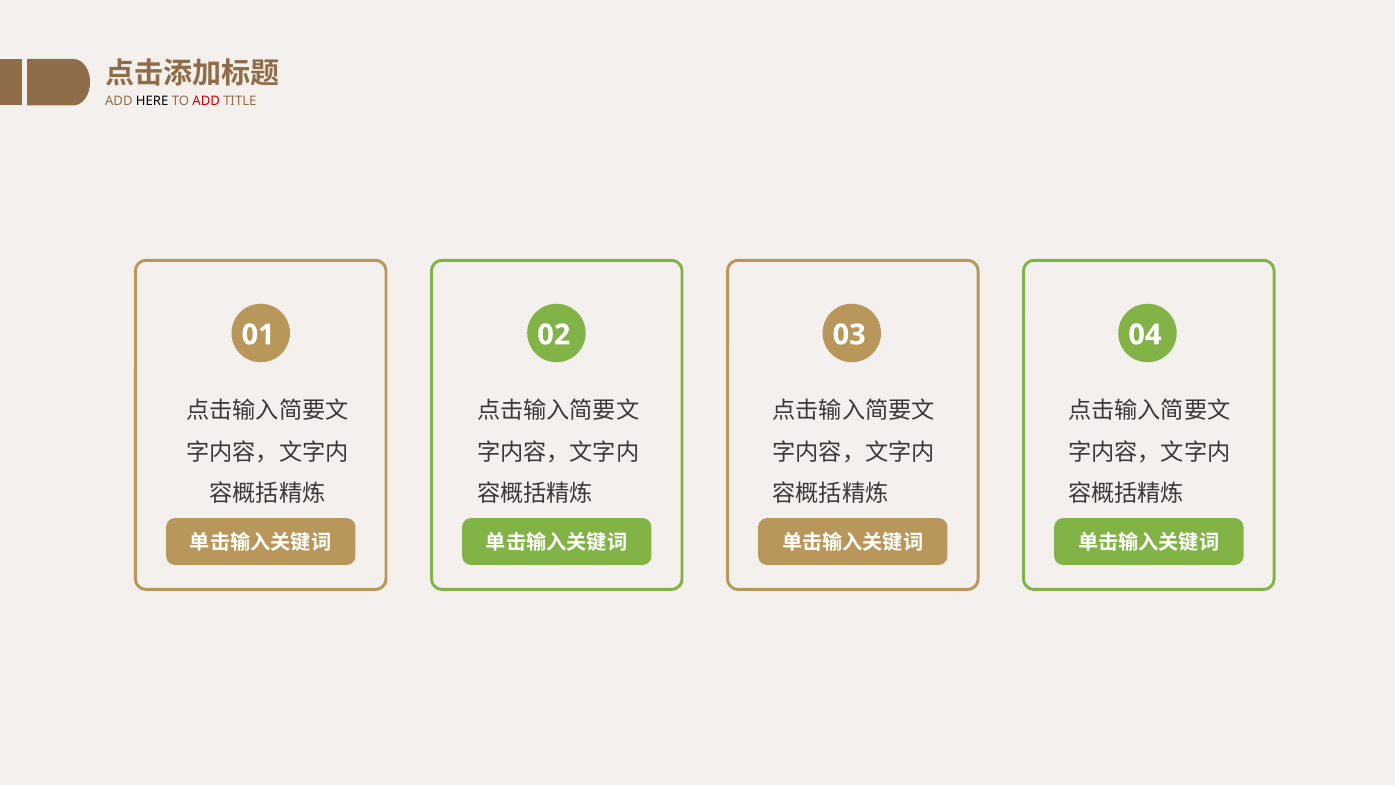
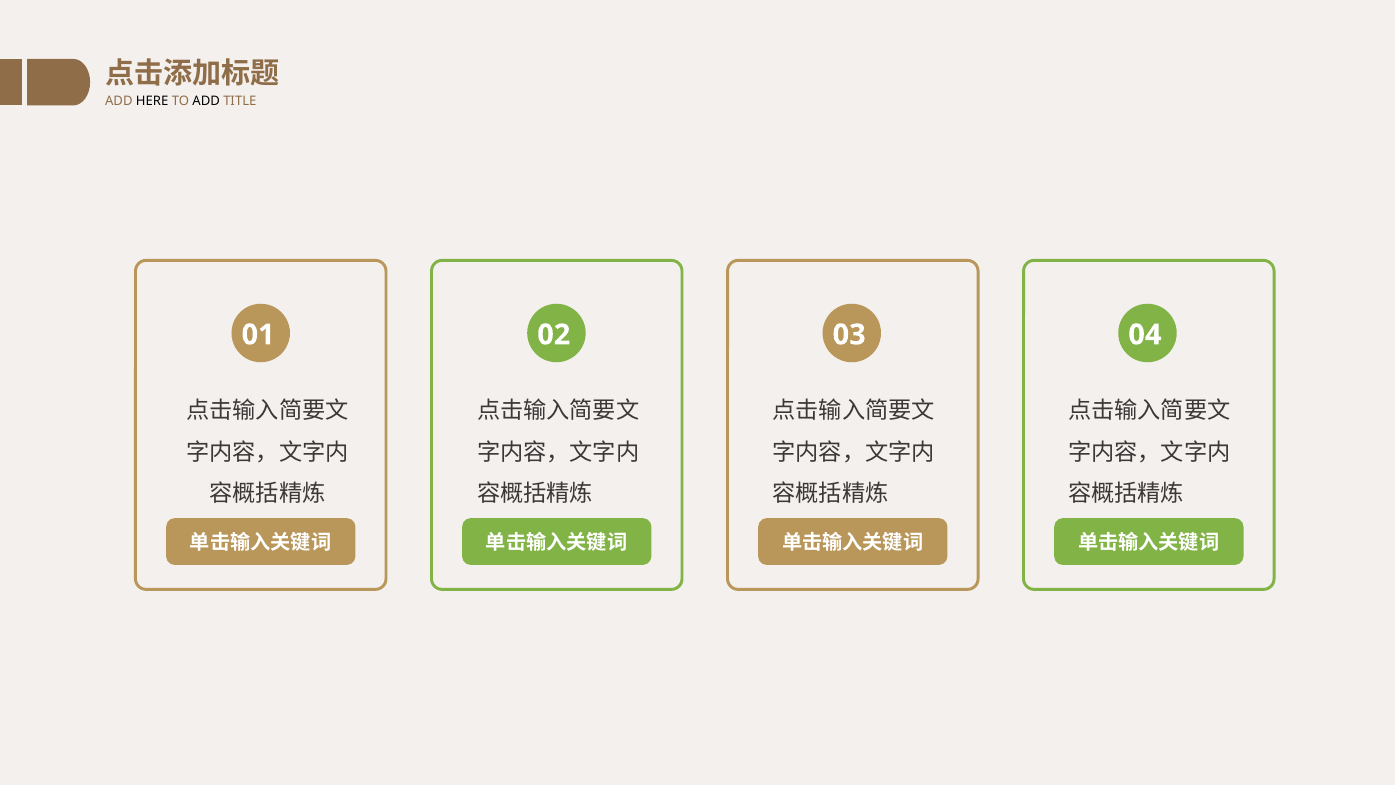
ADD at (206, 101) colour: red -> black
